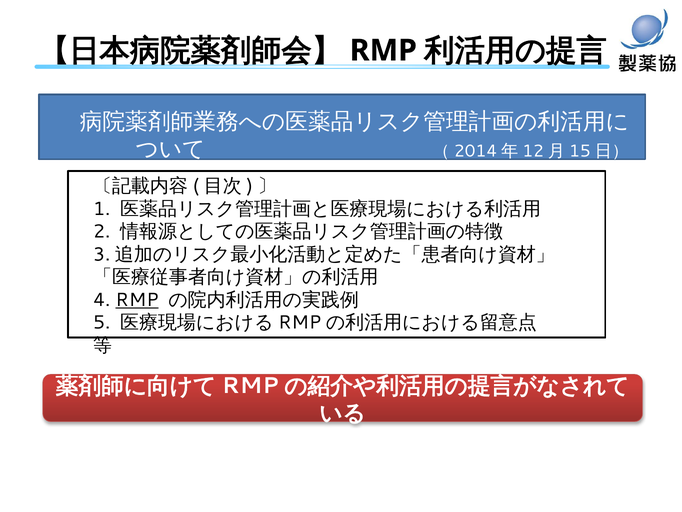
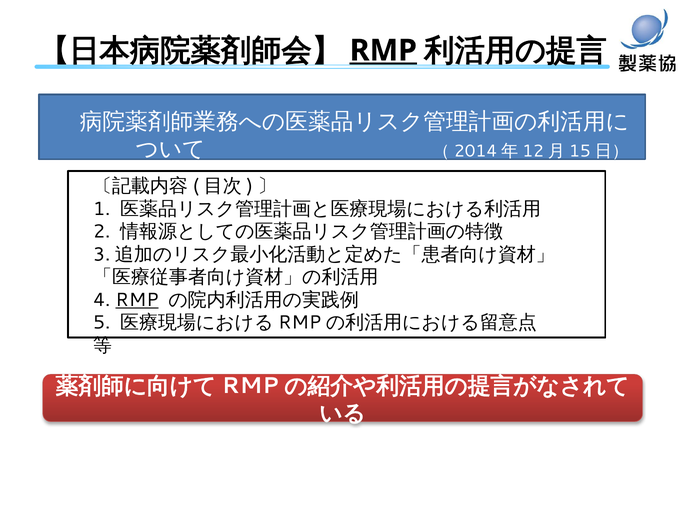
RMP at (383, 50) underline: none -> present
